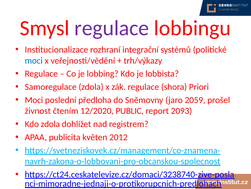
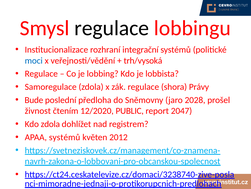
regulace at (112, 28) colour: purple -> black
trh/výkazy: trh/výkazy -> trh/vysoká
Priori: Priori -> Právy
Moci at (34, 100): Moci -> Bude
2059: 2059 -> 2028
2093: 2093 -> 2047
APAA publicita: publicita -> systémů
